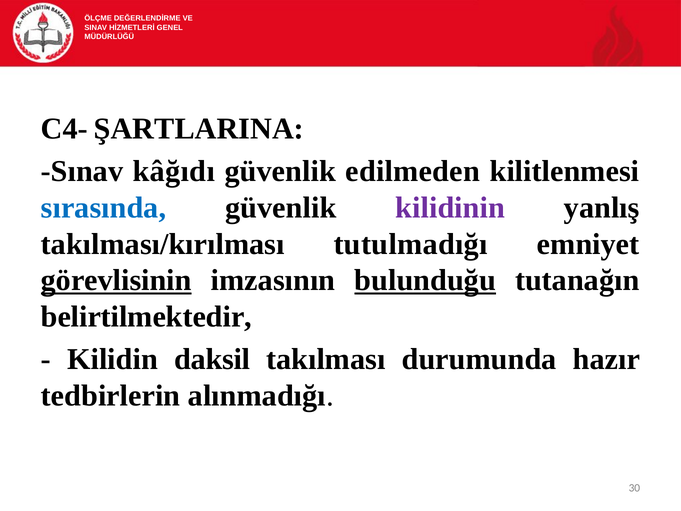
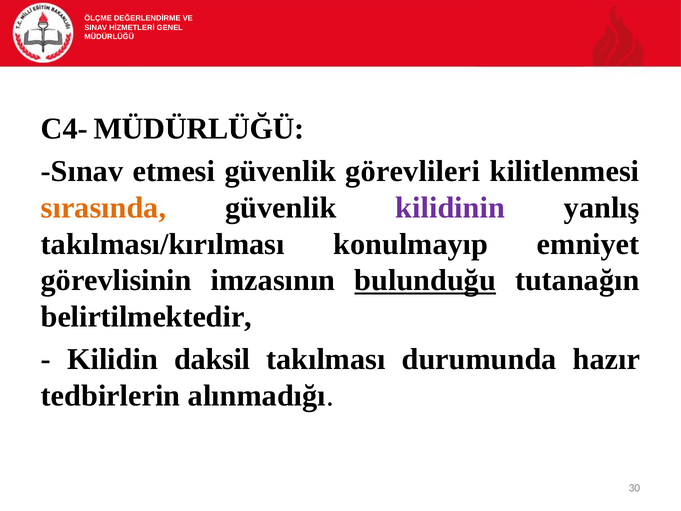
C4- ŞARTLARINA: ŞARTLARINA -> MÜDÜRLÜĞÜ
kâğıdı: kâğıdı -> etmesi
edilmeden: edilmeden -> görevlileri
sırasında colour: blue -> orange
tutulmadığı: tutulmadığı -> konulmayıp
görevlisinin underline: present -> none
